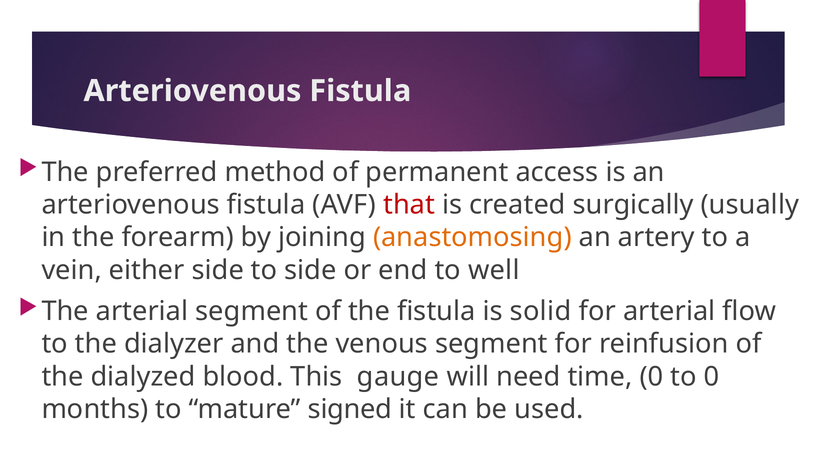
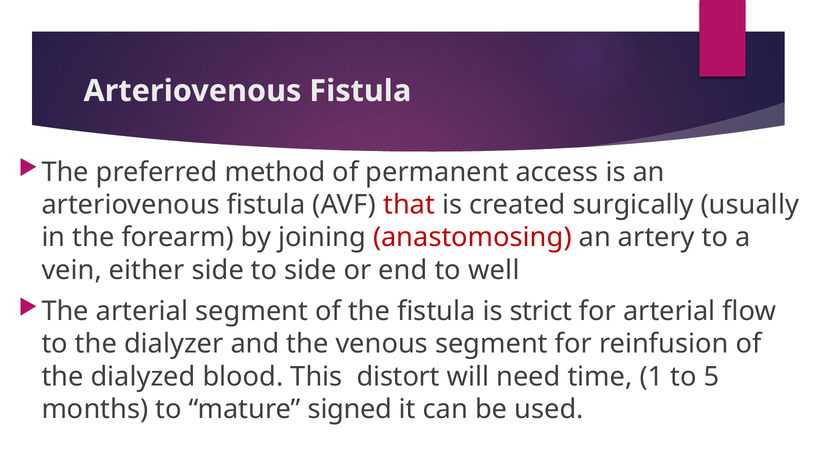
anastomosing colour: orange -> red
solid: solid -> strict
gauge: gauge -> distort
time 0: 0 -> 1
to 0: 0 -> 5
